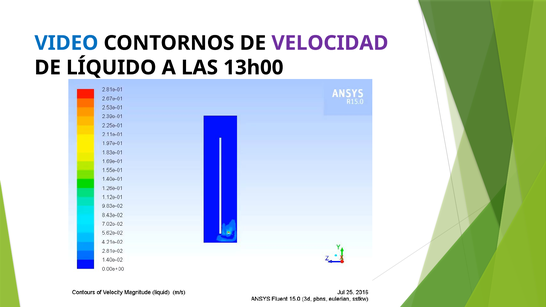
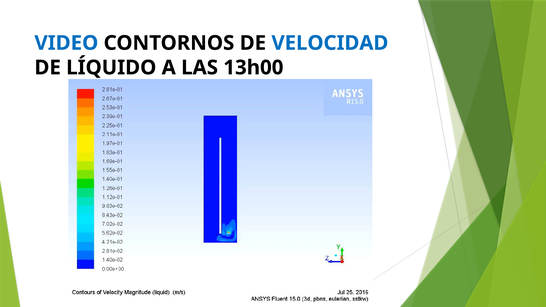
VELOCIDAD colour: purple -> blue
